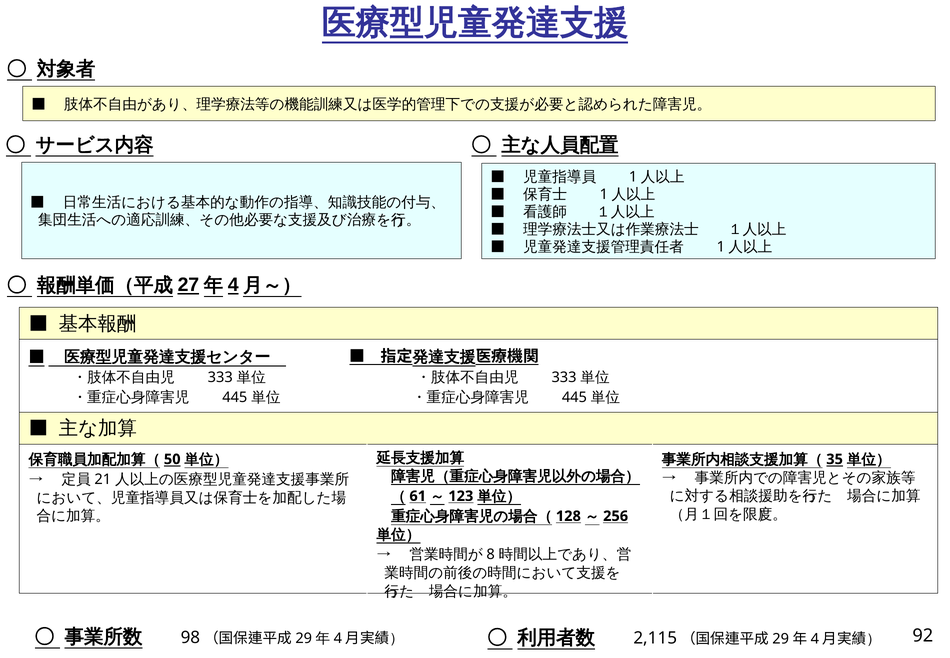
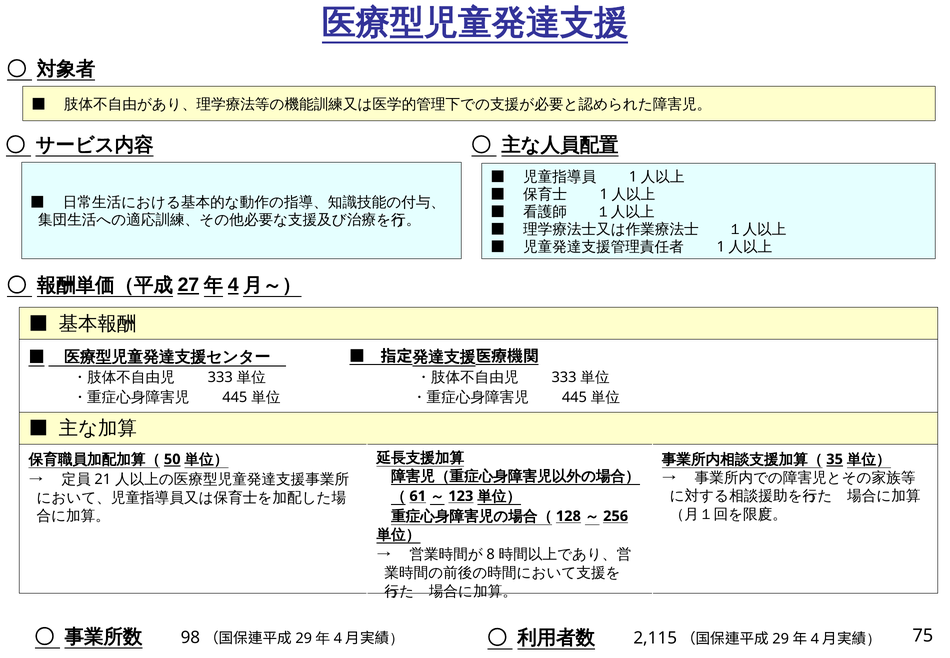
92: 92 -> 75
